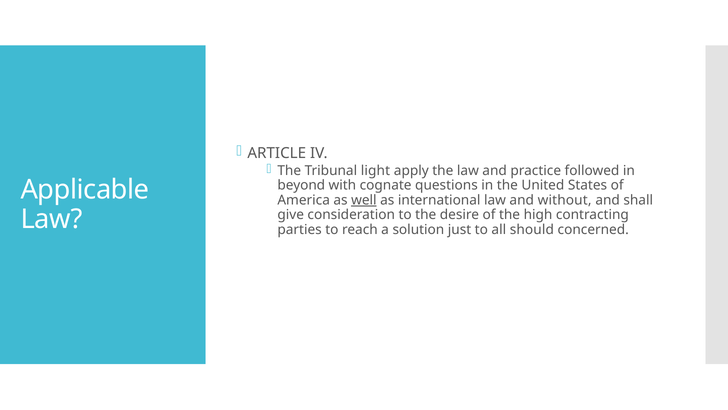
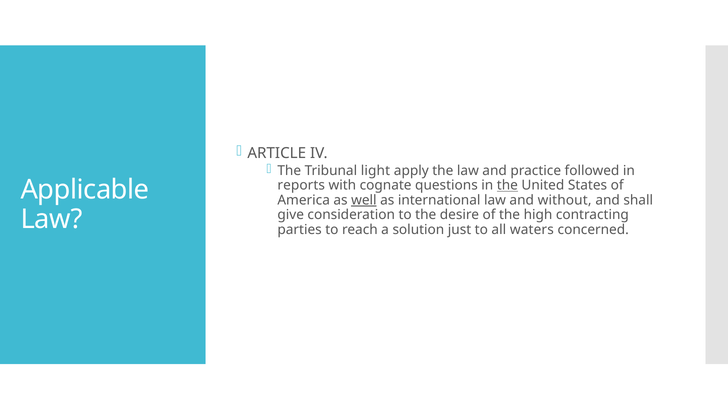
beyond: beyond -> reports
the at (507, 185) underline: none -> present
should: should -> waters
